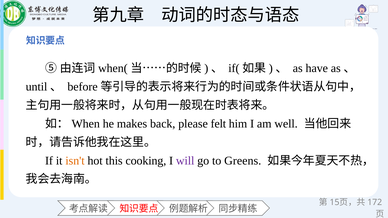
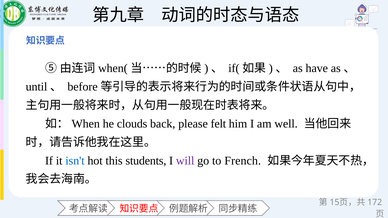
makes: makes -> clouds
isn't colour: orange -> blue
cooking: cooking -> students
Greens: Greens -> French
